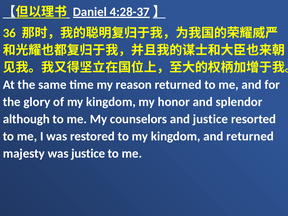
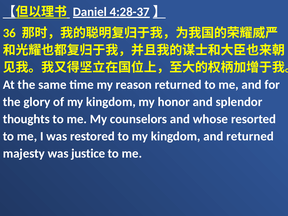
although: although -> thoughts
and justice: justice -> whose
